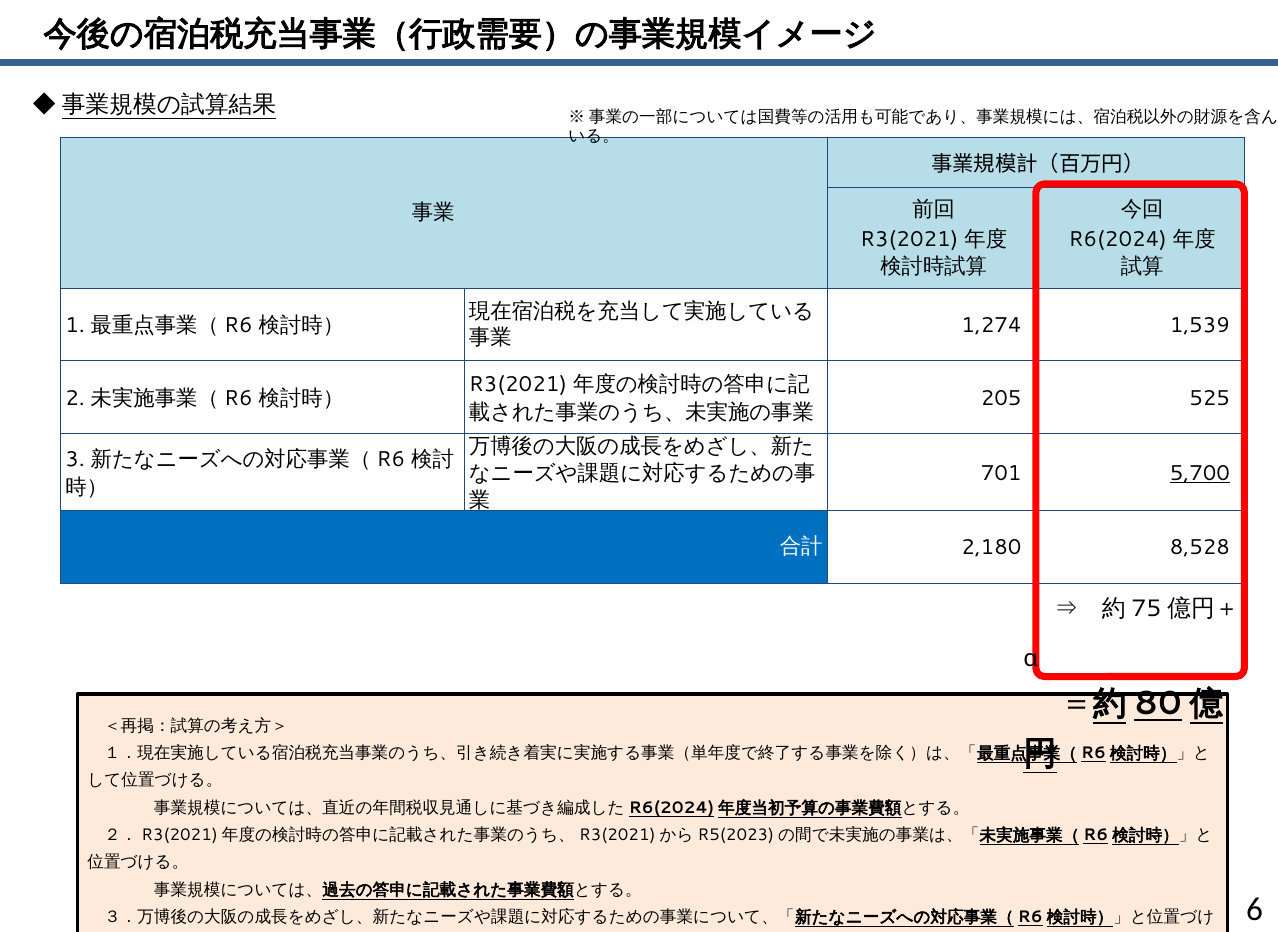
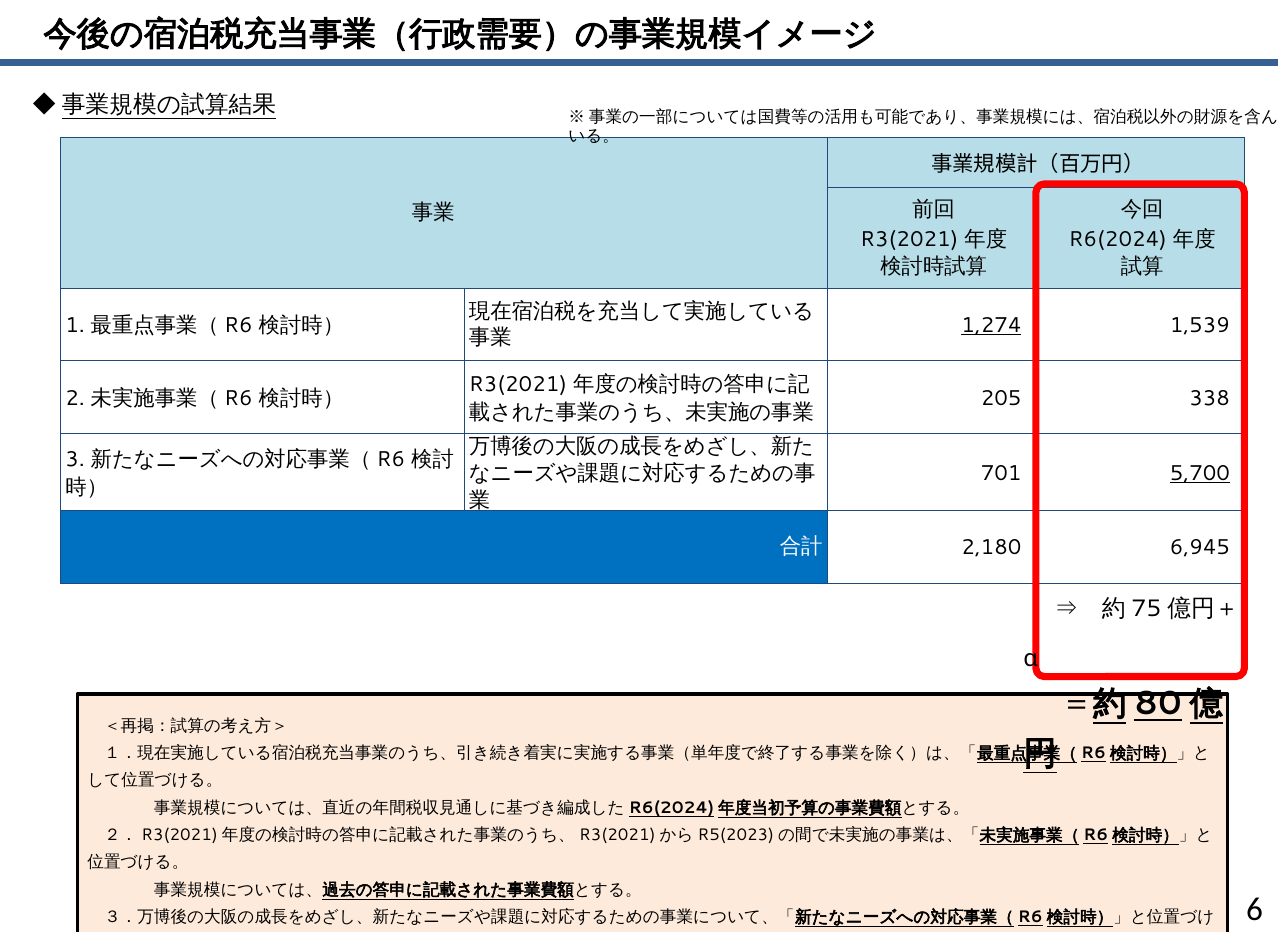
1,274 underline: none -> present
525: 525 -> 338
8,528: 8,528 -> 6,945
